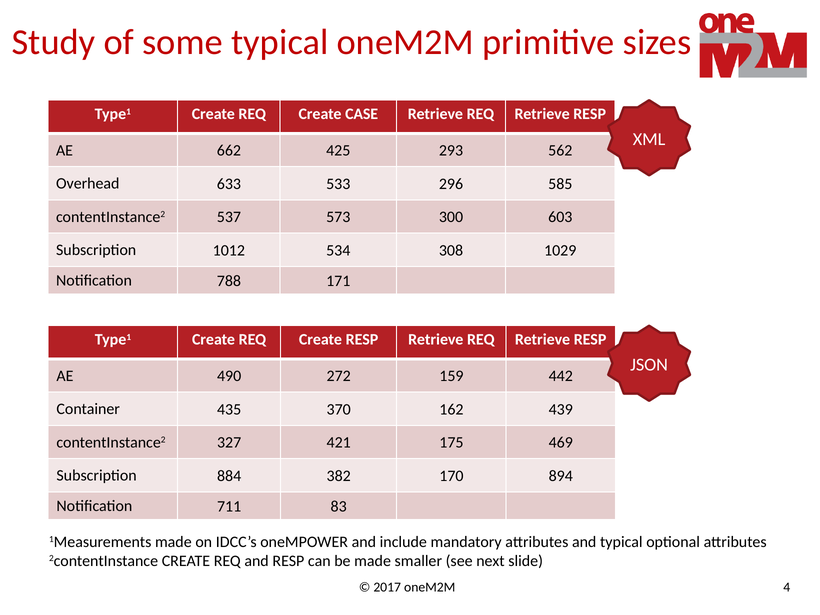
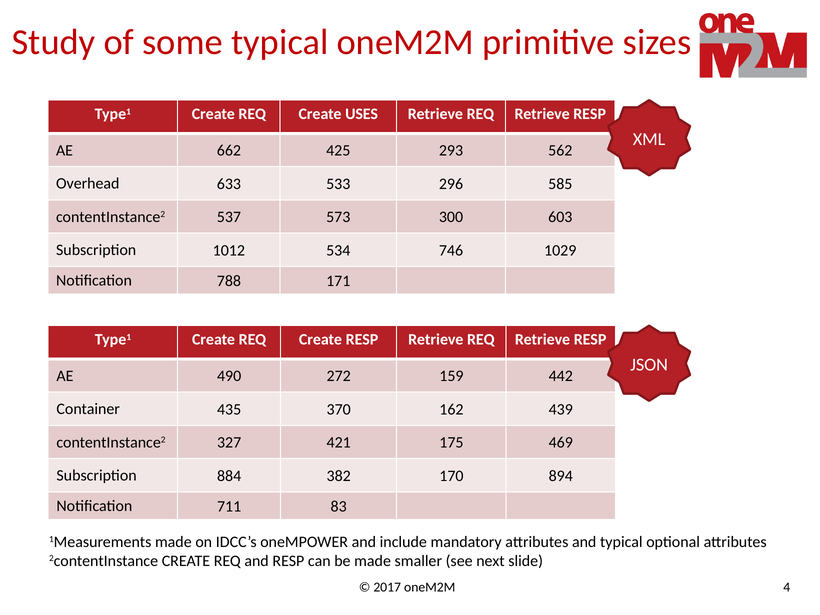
CASE: CASE -> USES
308: 308 -> 746
